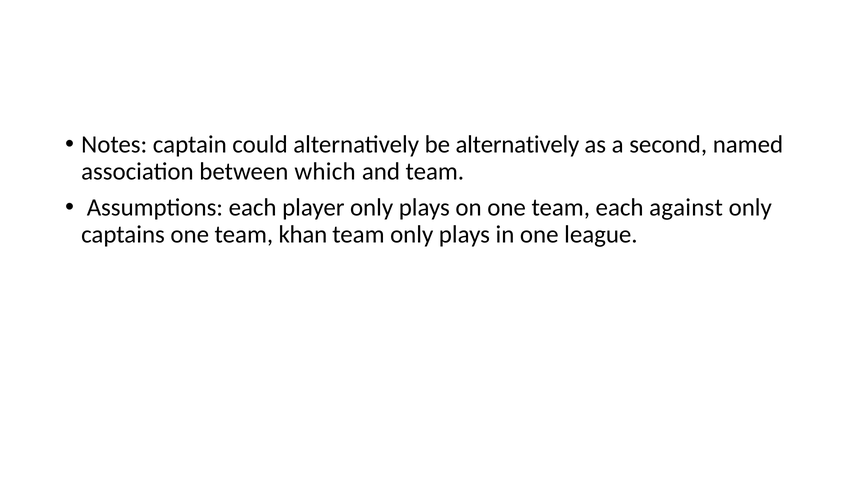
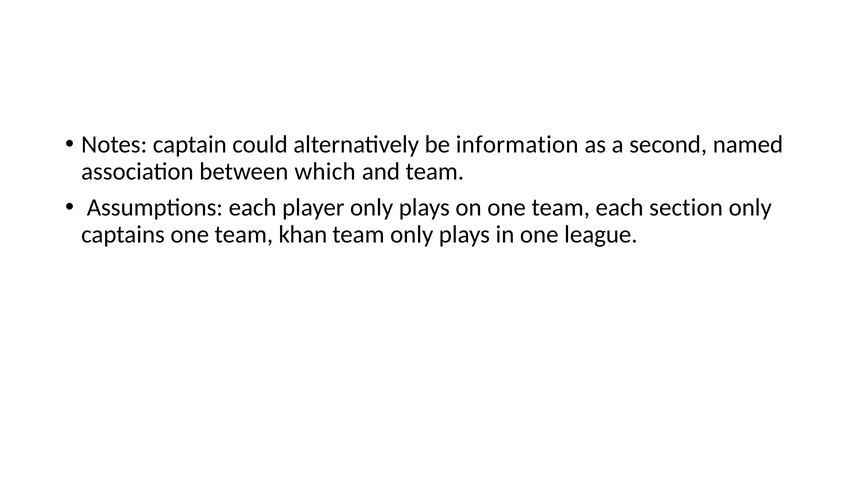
be alternatively: alternatively -> information
against: against -> section
